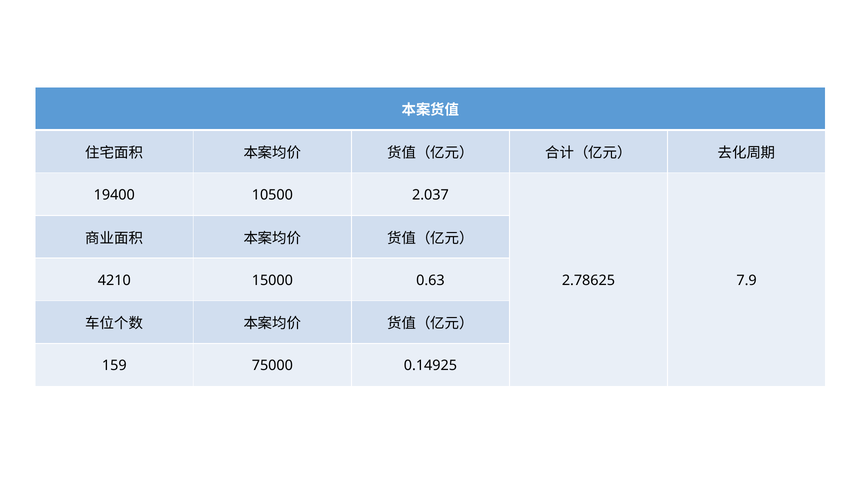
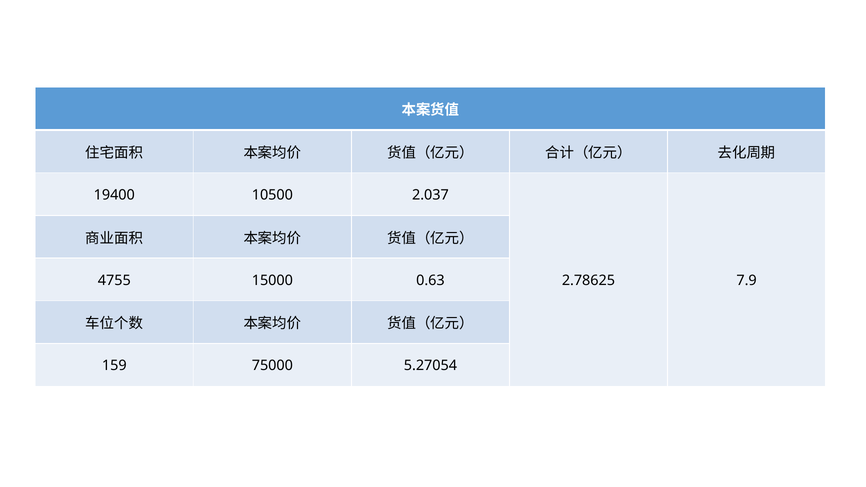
4210: 4210 -> 4755
0.14925: 0.14925 -> 5.27054
